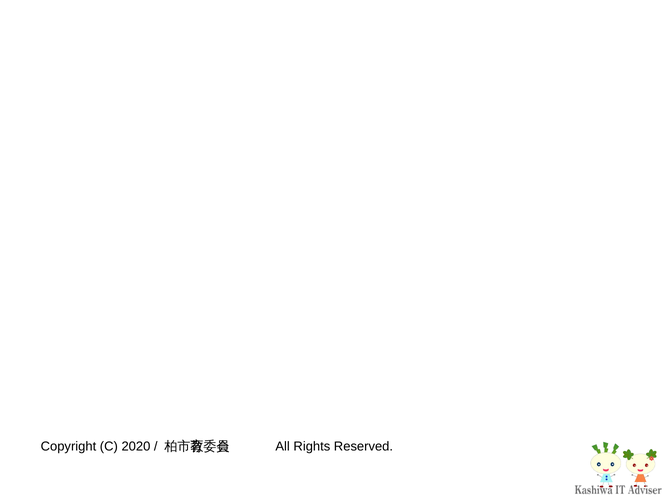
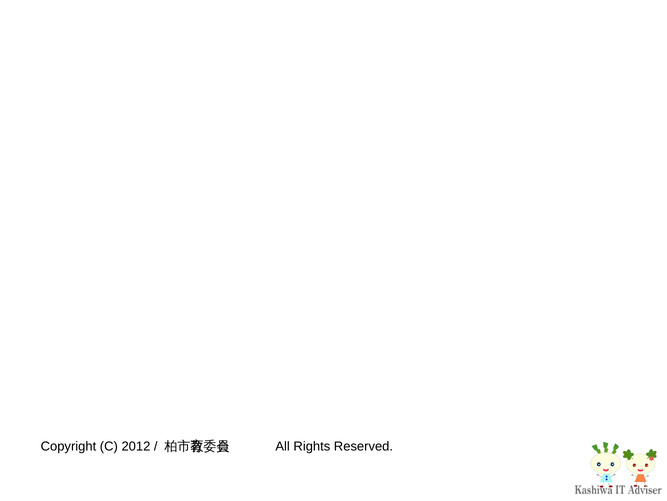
2020: 2020 -> 2012
